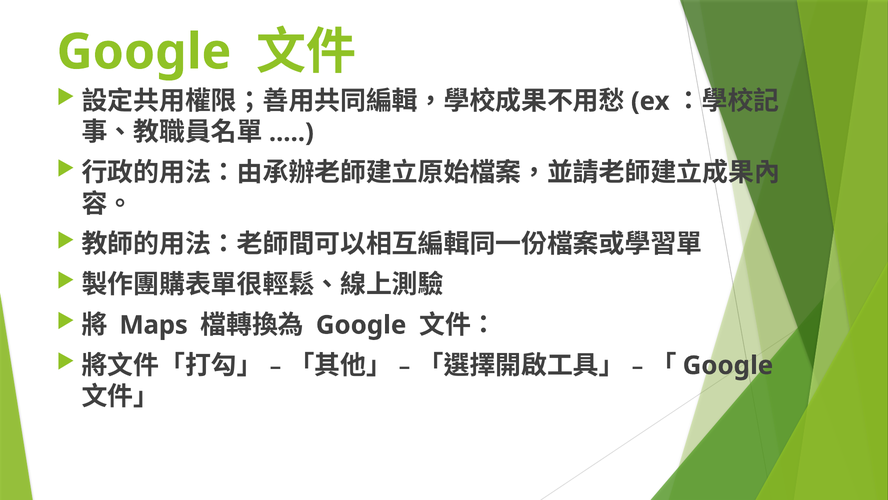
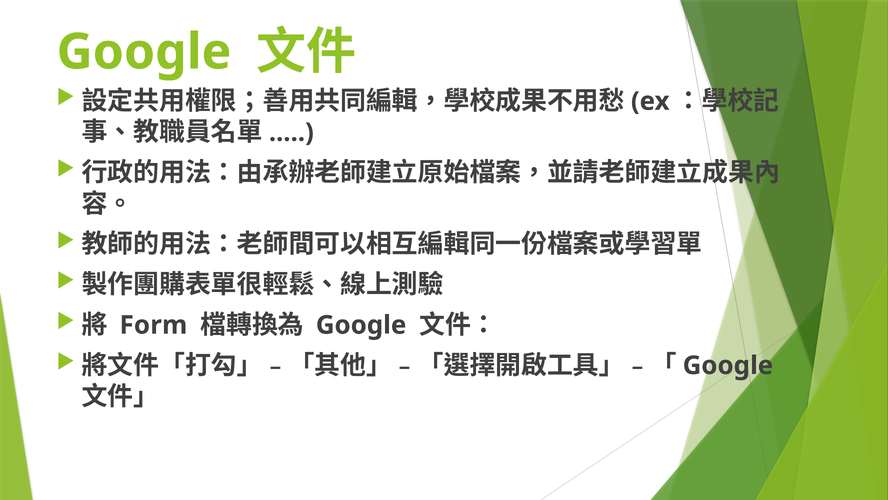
Maps: Maps -> Form
